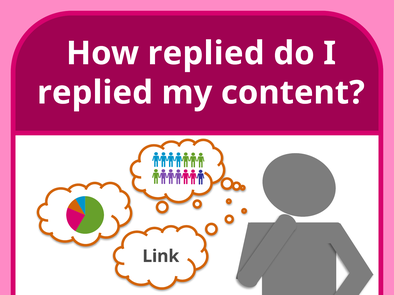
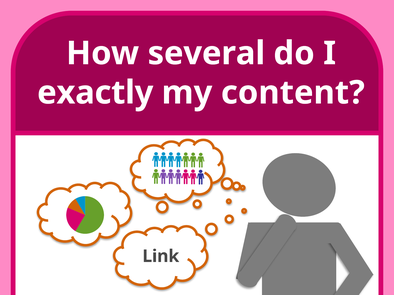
How replied: replied -> several
replied at (95, 93): replied -> exactly
